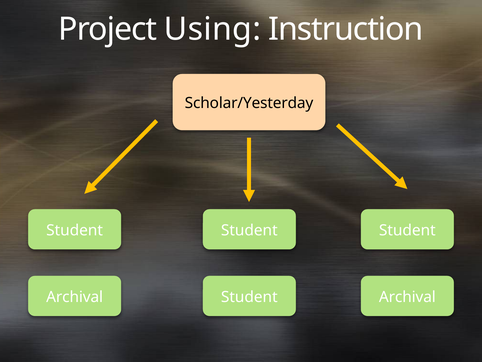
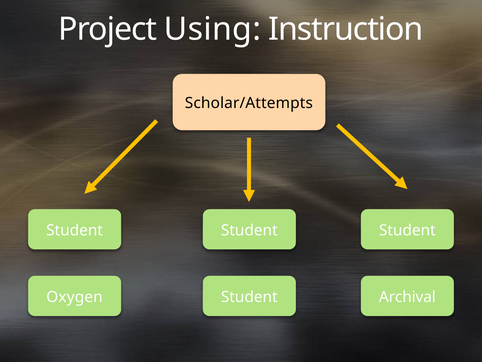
Scholar/Yesterday: Scholar/Yesterday -> Scholar/Attempts
Archival at (75, 297): Archival -> Oxygen
